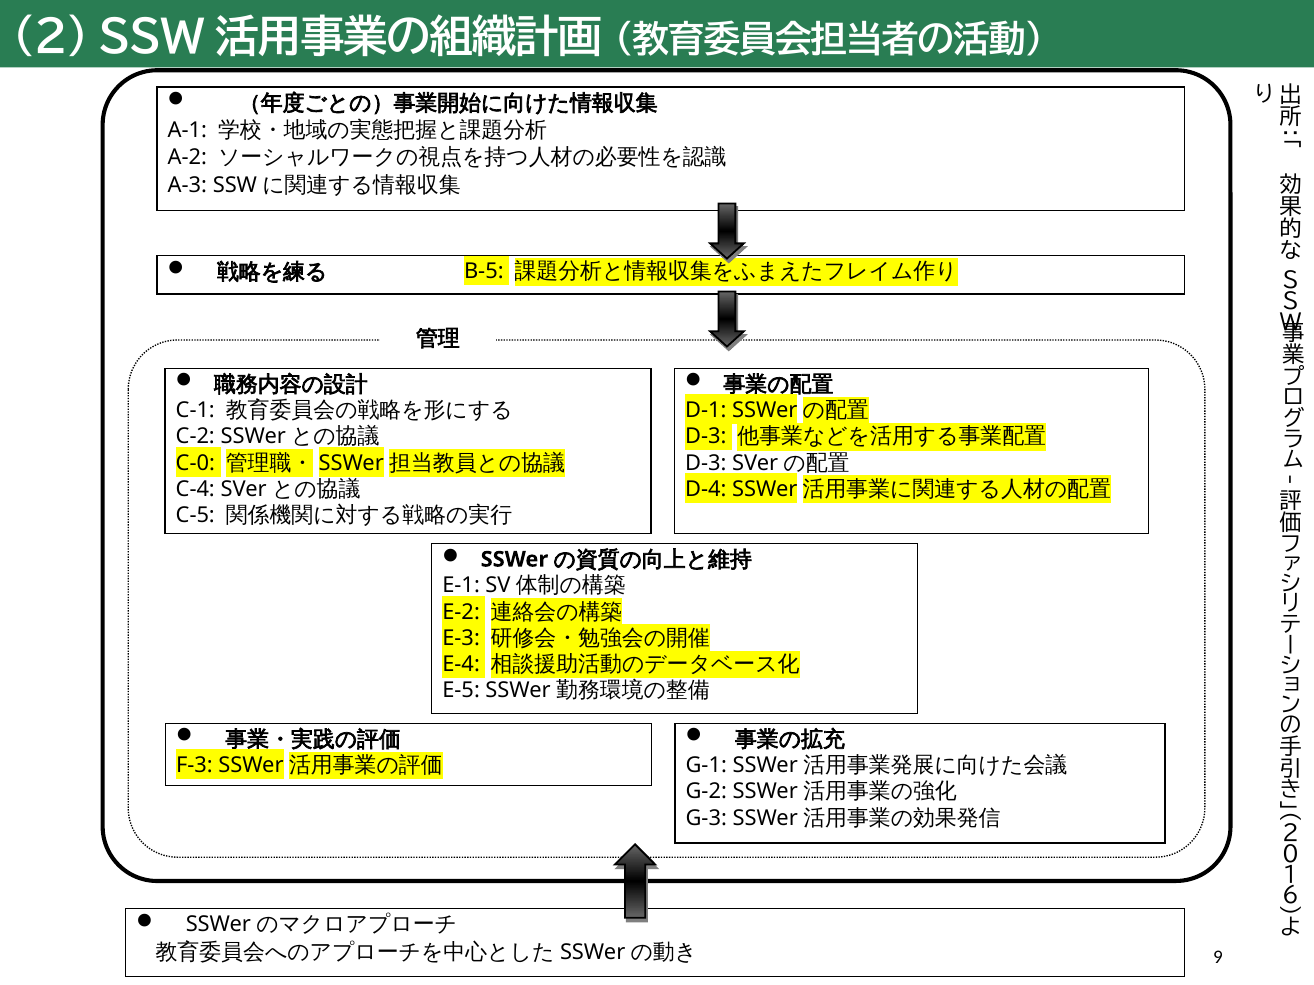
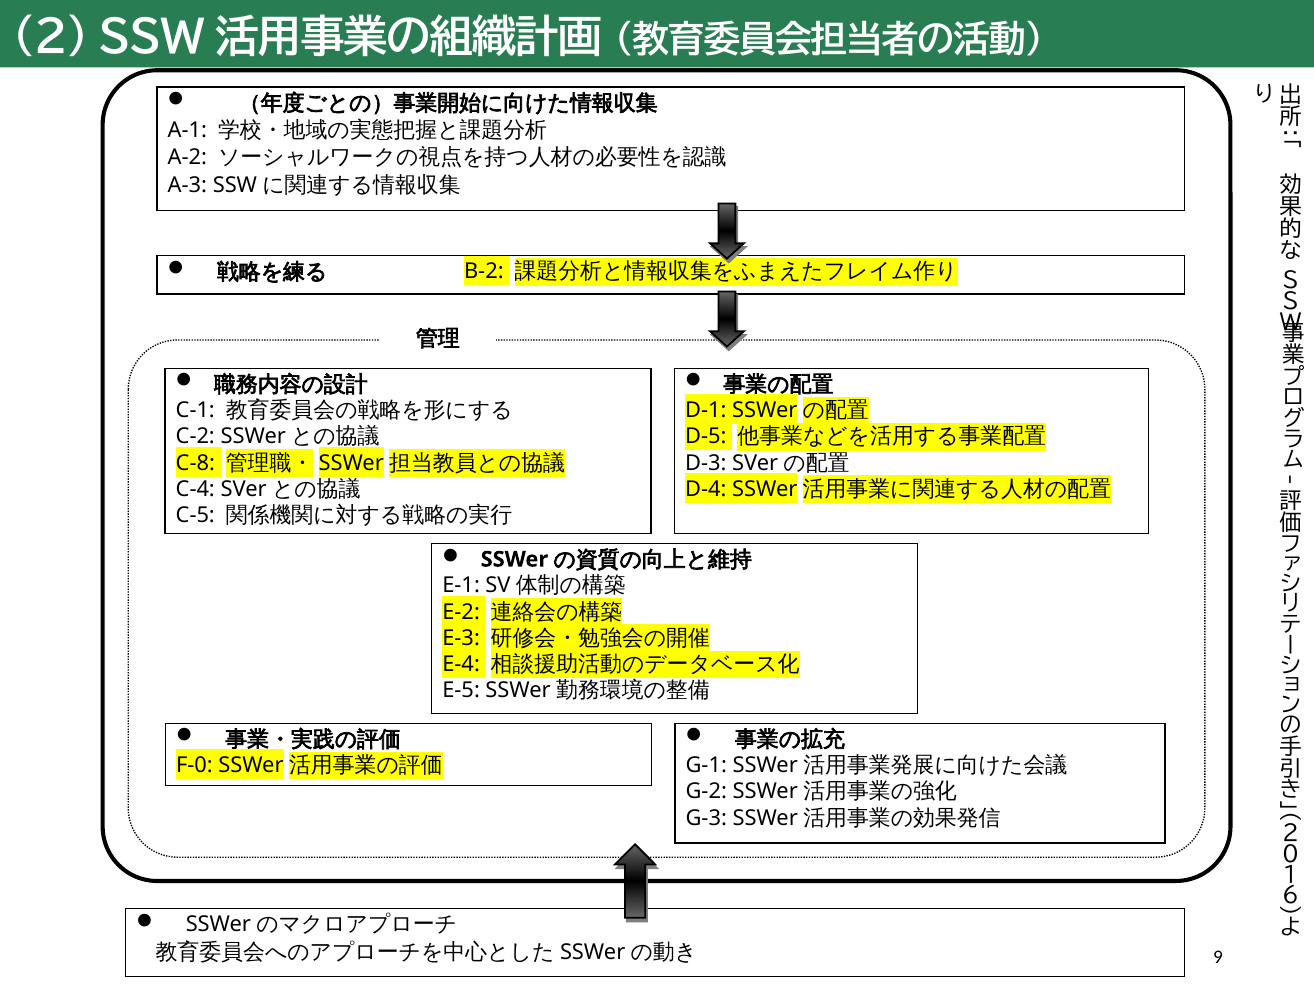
B-5: B-5 -> B-2
D-3 at (706, 437): D-3 -> D-5
C-0: C-0 -> C-8
F-3: F-3 -> F-0
